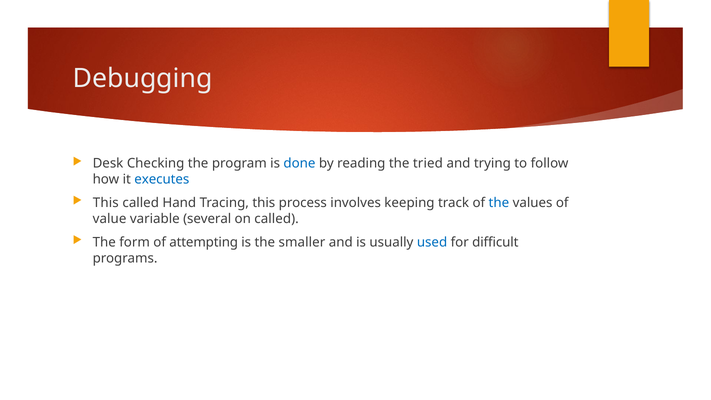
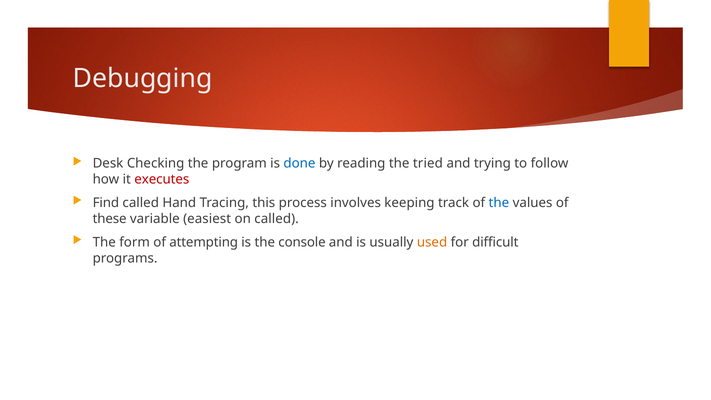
executes colour: blue -> red
This at (106, 203): This -> Find
value: value -> these
several: several -> easiest
smaller: smaller -> console
used colour: blue -> orange
